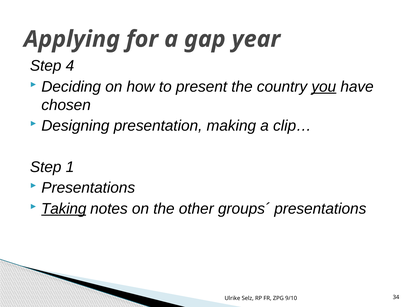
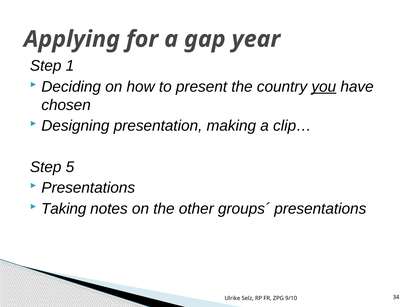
4: 4 -> 1
1: 1 -> 5
Taking underline: present -> none
